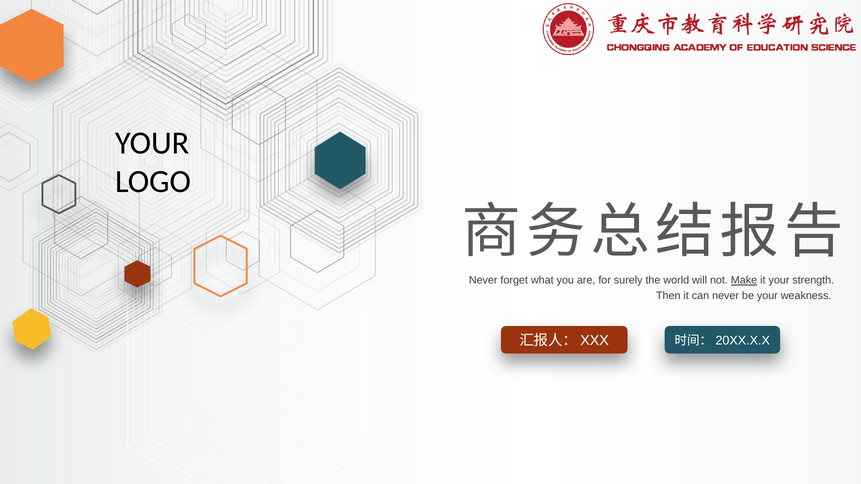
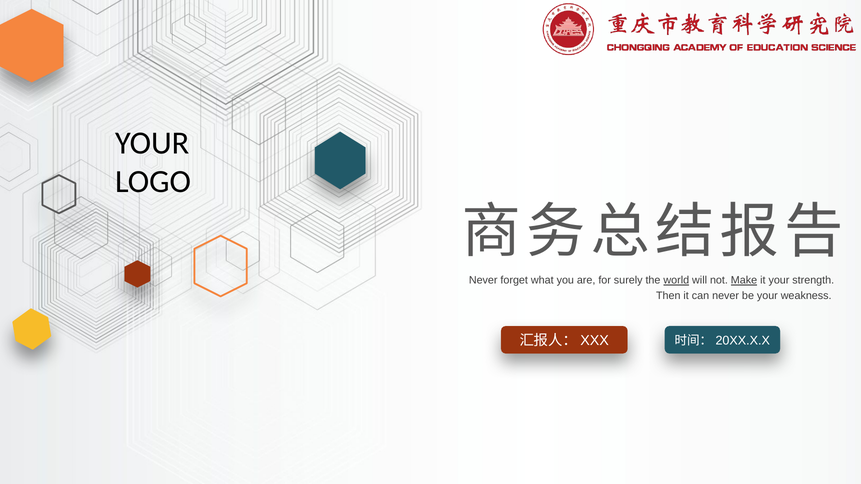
world underline: none -> present
